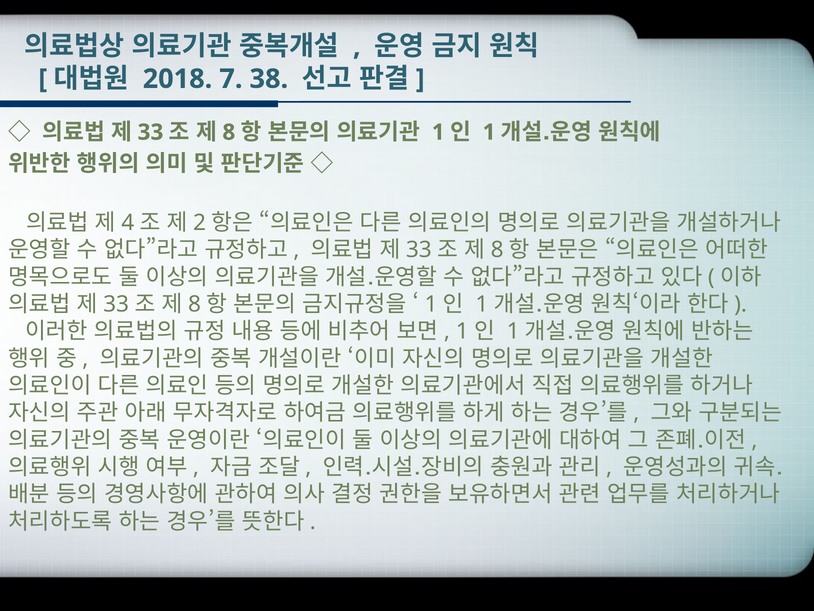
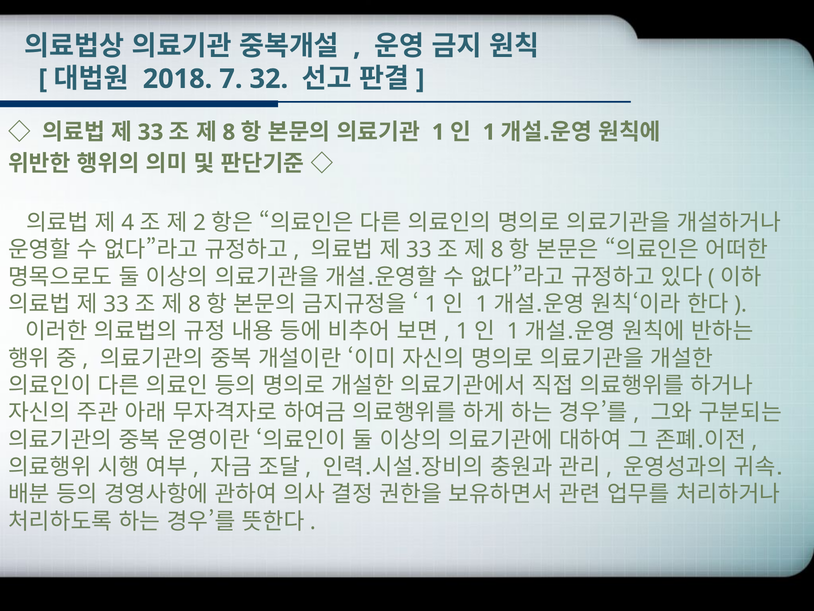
38: 38 -> 32
